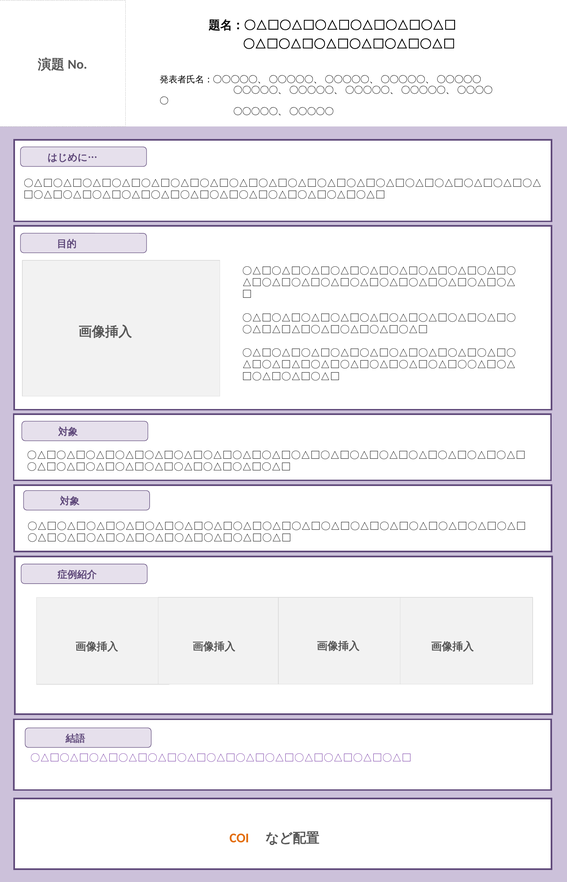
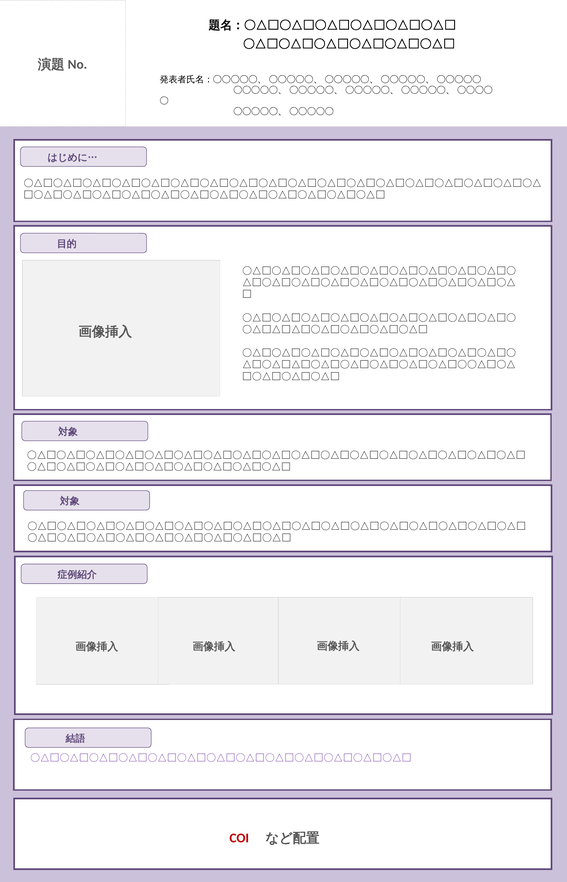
COI colour: orange -> red
